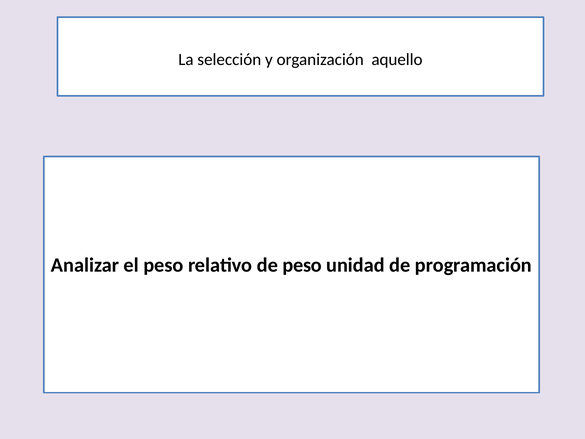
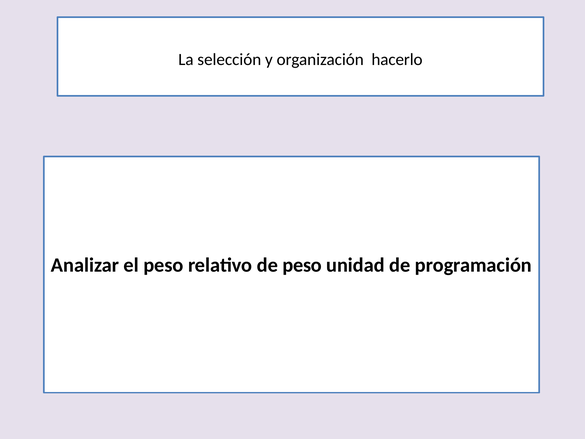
aquello: aquello -> hacerlo
